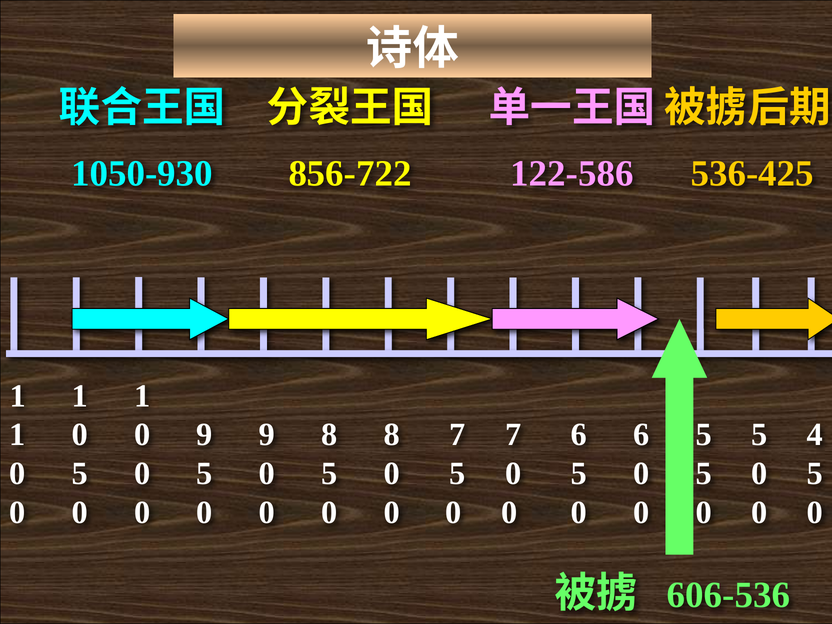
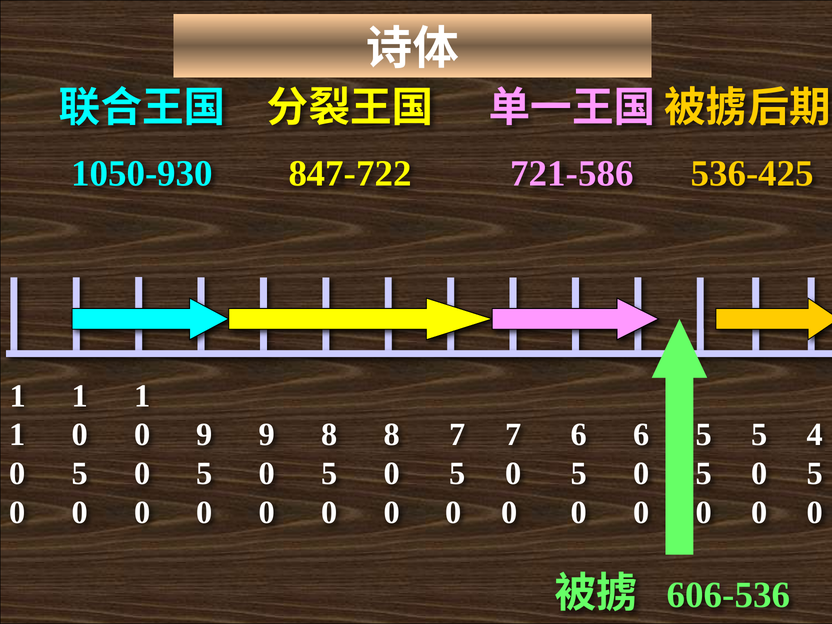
856-722: 856-722 -> 847-722
122-586: 122-586 -> 721-586
